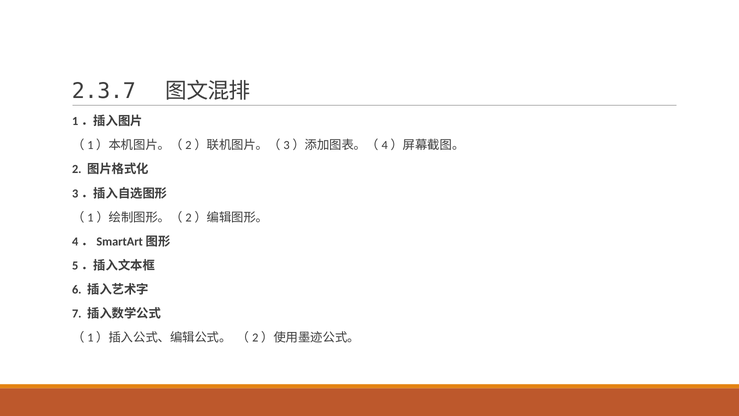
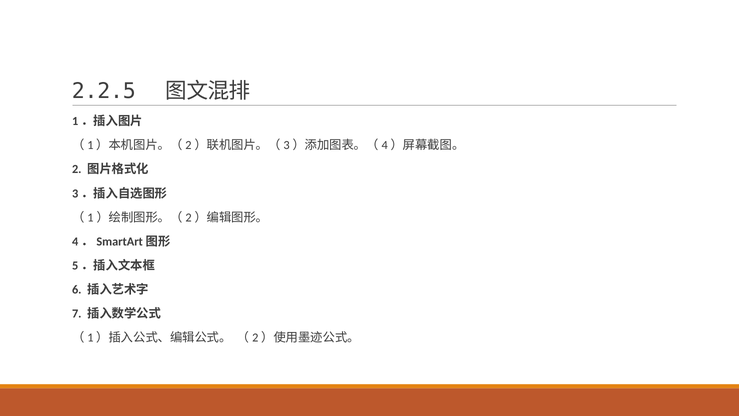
2.3.7: 2.3.7 -> 2.2.5
